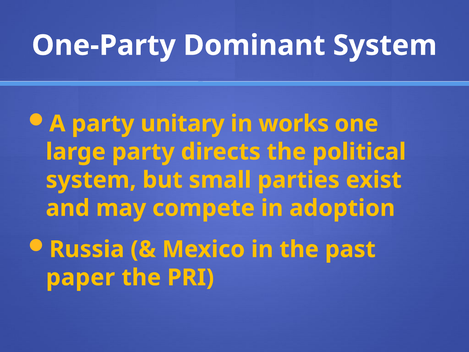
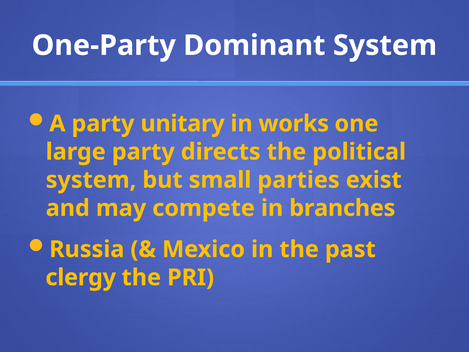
adoption: adoption -> branches
paper: paper -> clergy
